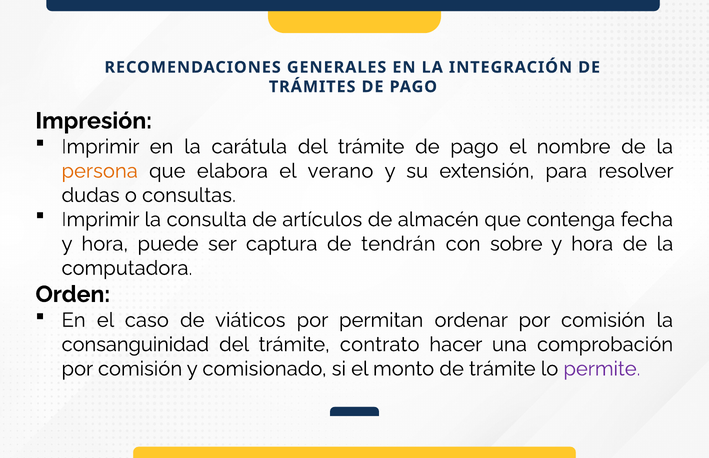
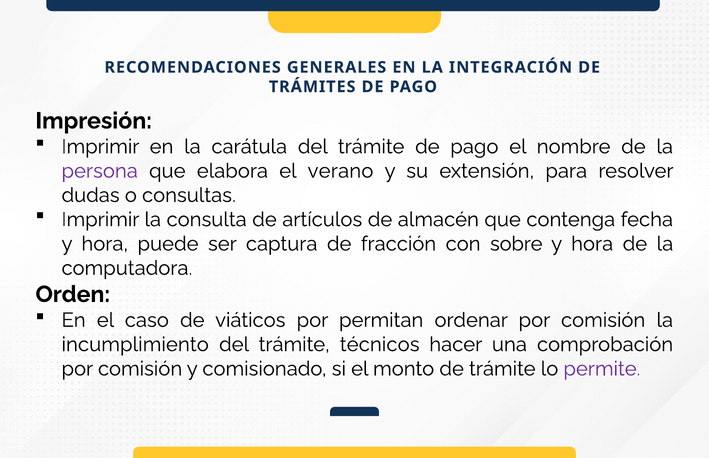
persona colour: orange -> purple
tendrán: tendrán -> fracción
consanguinidad: consanguinidad -> incumplimiento
contrato: contrato -> técnicos
